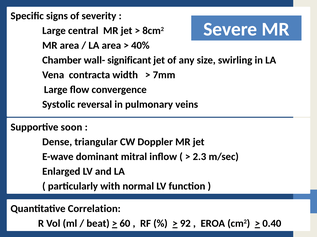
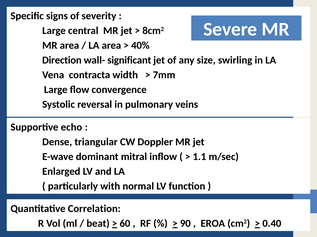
Chamber: Chamber -> Direction
soon: soon -> echo
2.3: 2.3 -> 1.1
92: 92 -> 90
